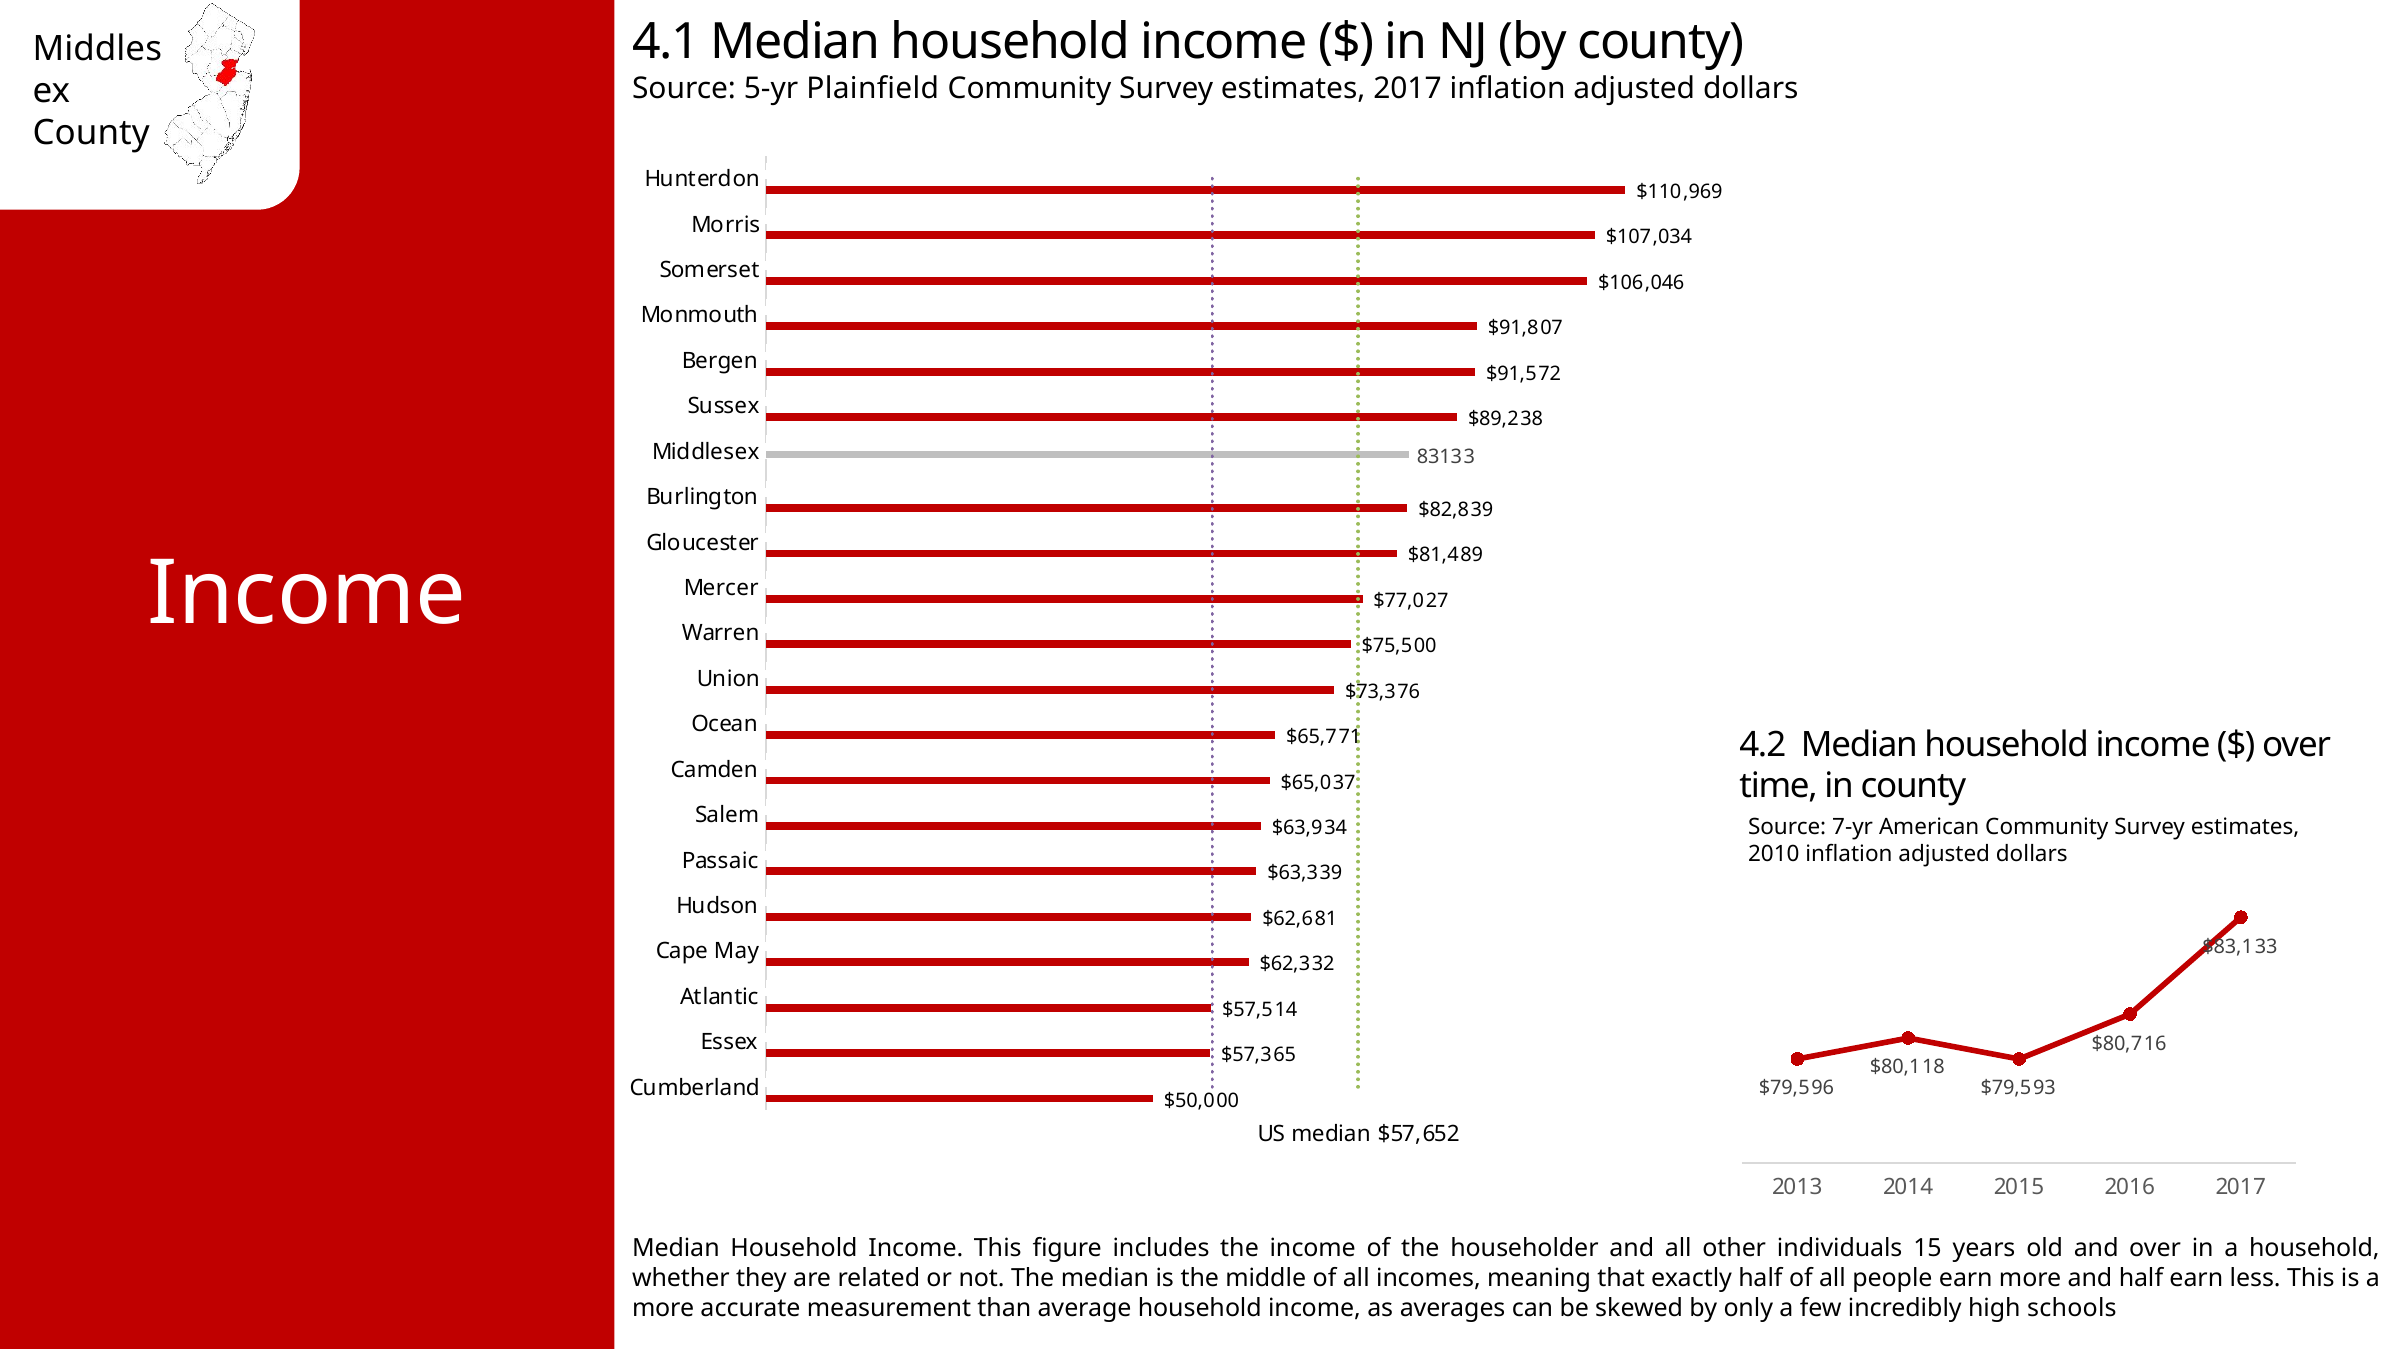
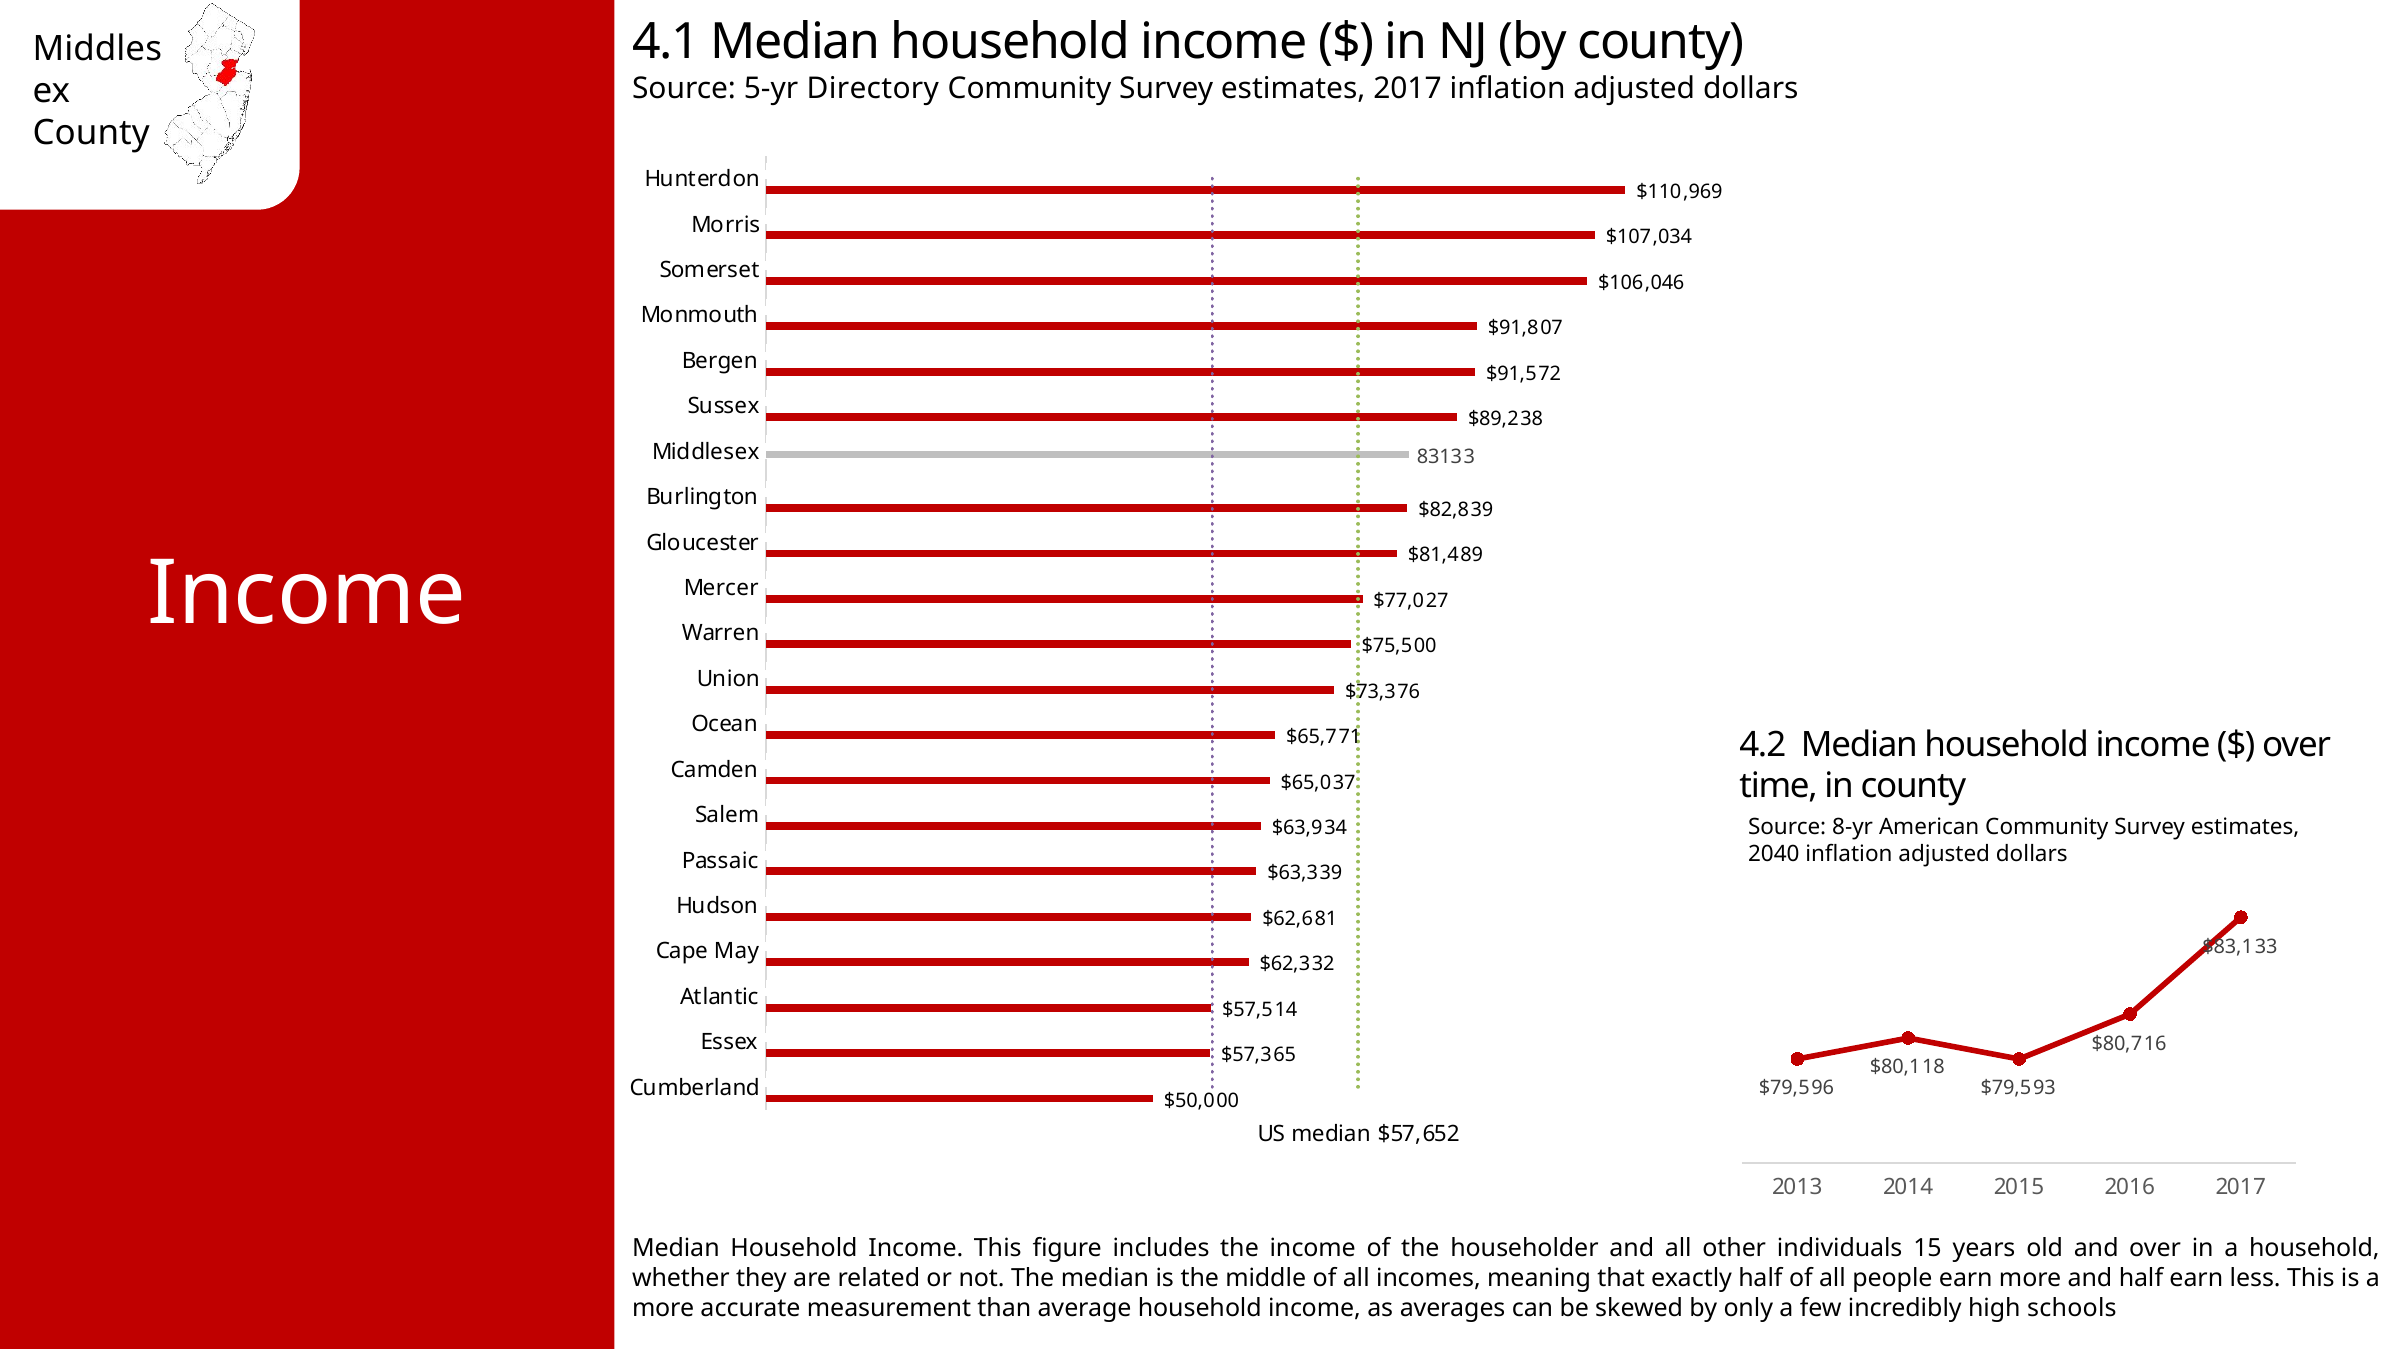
Plainfield: Plainfield -> Directory
7-yr: 7-yr -> 8-yr
2010: 2010 -> 2040
